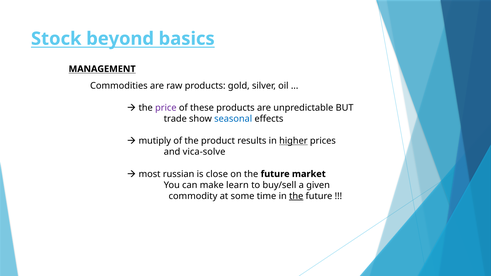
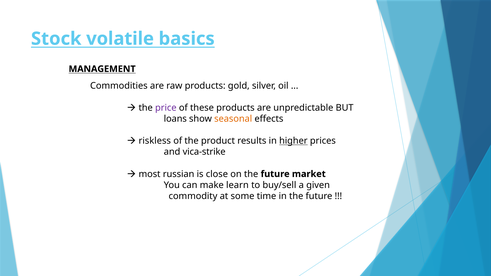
beyond: beyond -> volatile
trade: trade -> loans
seasonal colour: blue -> orange
mutiply: mutiply -> riskless
vica-solve: vica-solve -> vica-strike
the at (296, 196) underline: present -> none
